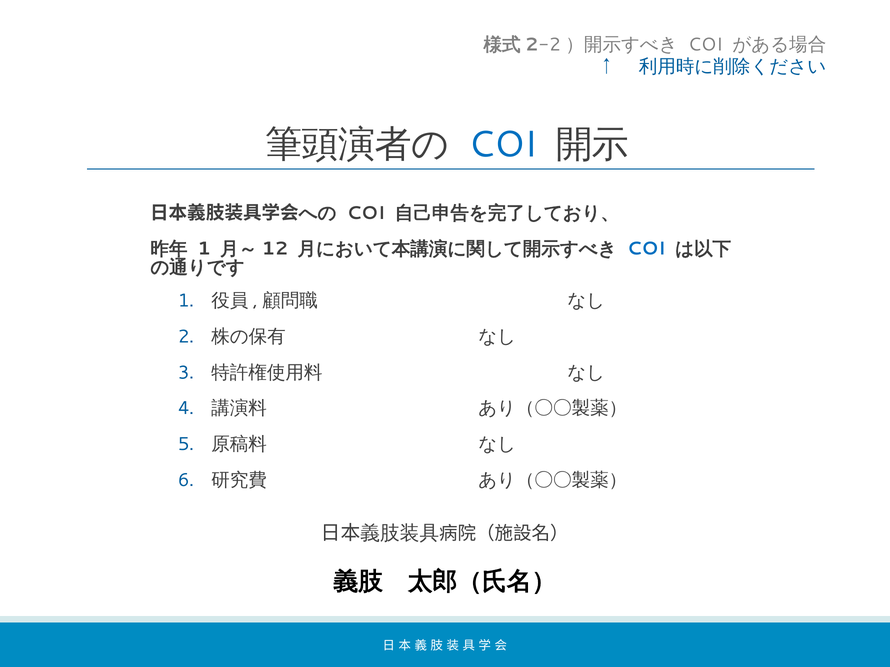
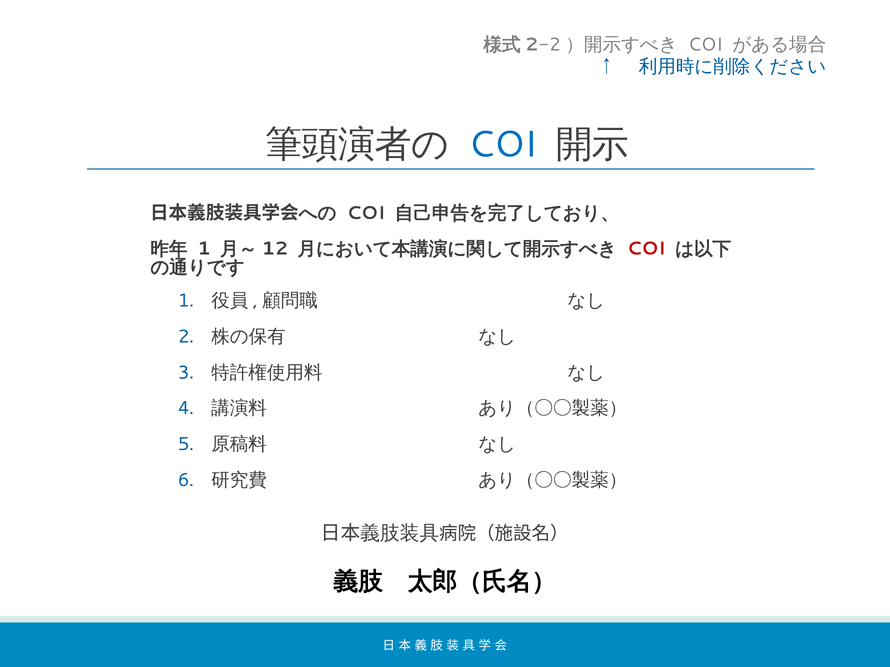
COI at (646, 249) colour: blue -> red
